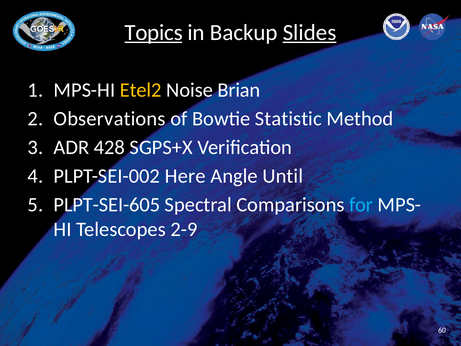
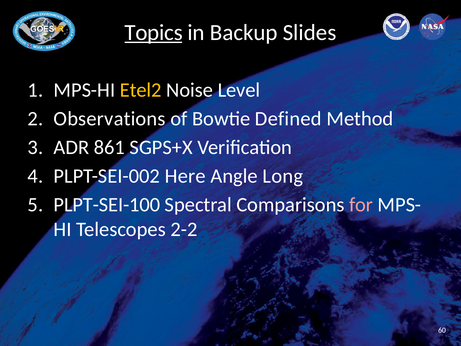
Slides underline: present -> none
Brian: Brian -> Level
Statistic: Statistic -> Defined
428: 428 -> 861
Until: Until -> Long
PLPT-SEI-605: PLPT-SEI-605 -> PLPT-SEI-100
for colour: light blue -> pink
2-9: 2-9 -> 2-2
